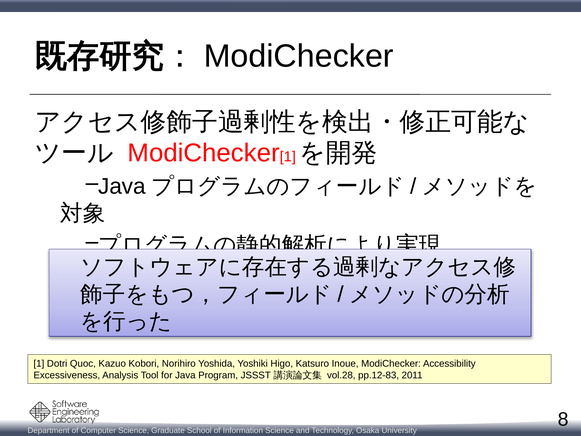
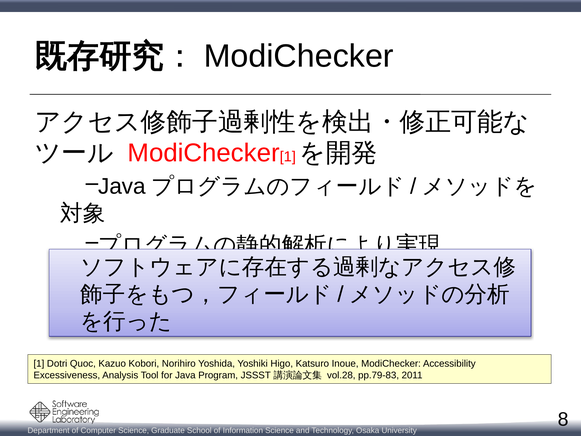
pp.12-83: pp.12-83 -> pp.79-83
